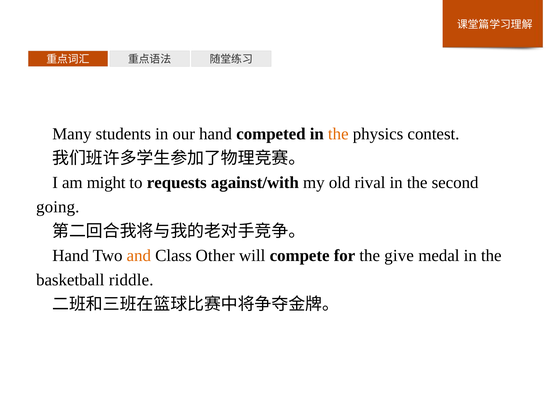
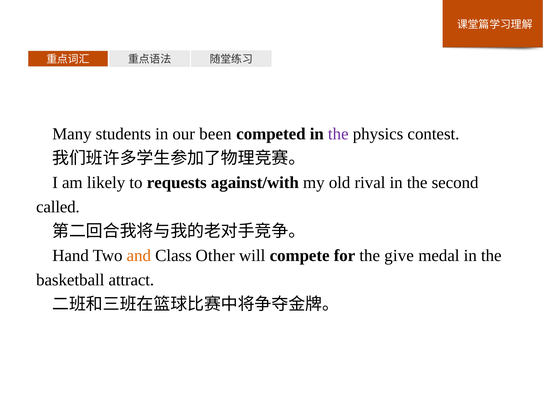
our hand: hand -> been
the at (338, 134) colour: orange -> purple
might: might -> likely
going: going -> called
riddle: riddle -> attract
